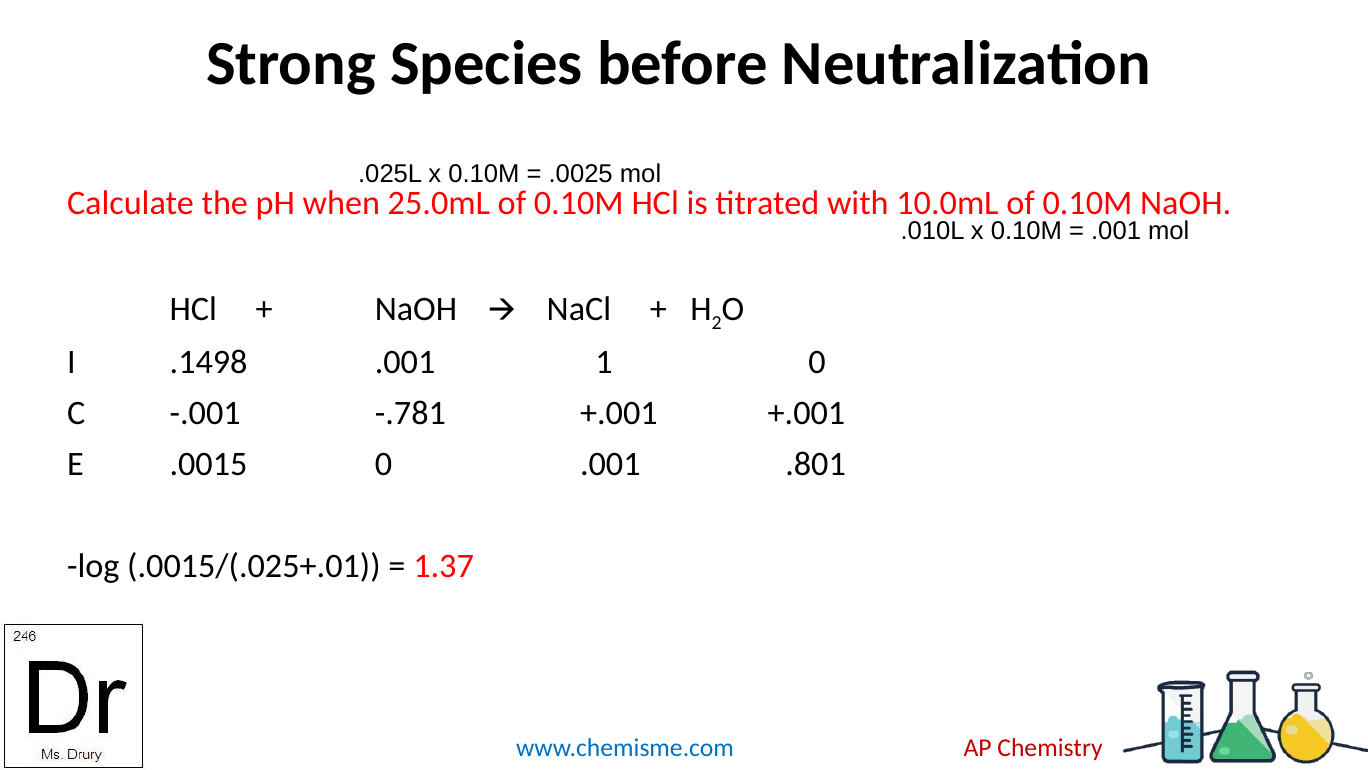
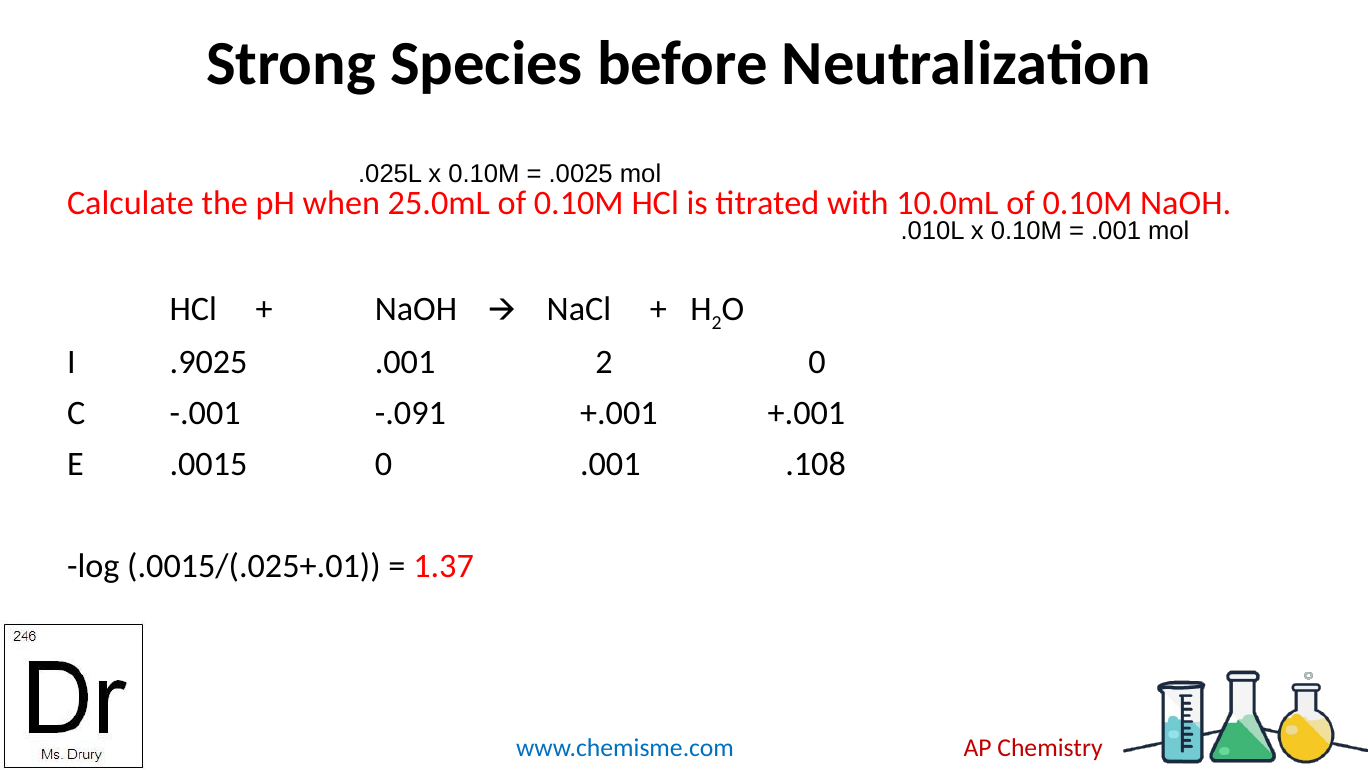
.1498: .1498 -> .9025
.001 1: 1 -> 2
-.781: -.781 -> -.091
.801: .801 -> .108
